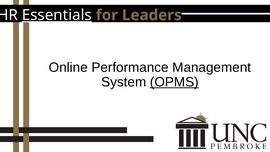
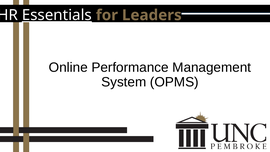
OPMS underline: present -> none
